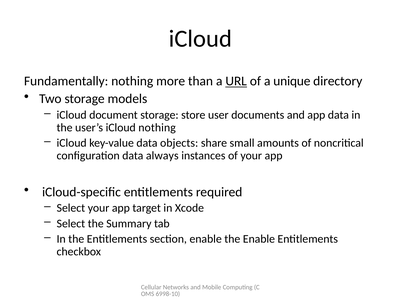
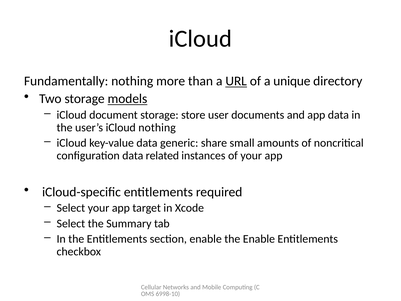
models underline: none -> present
objects: objects -> generic
always: always -> related
